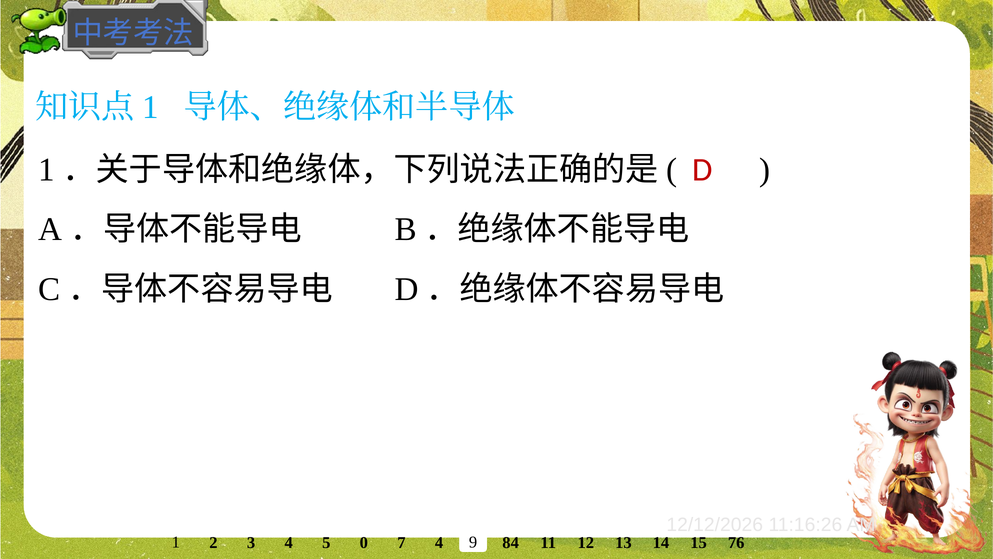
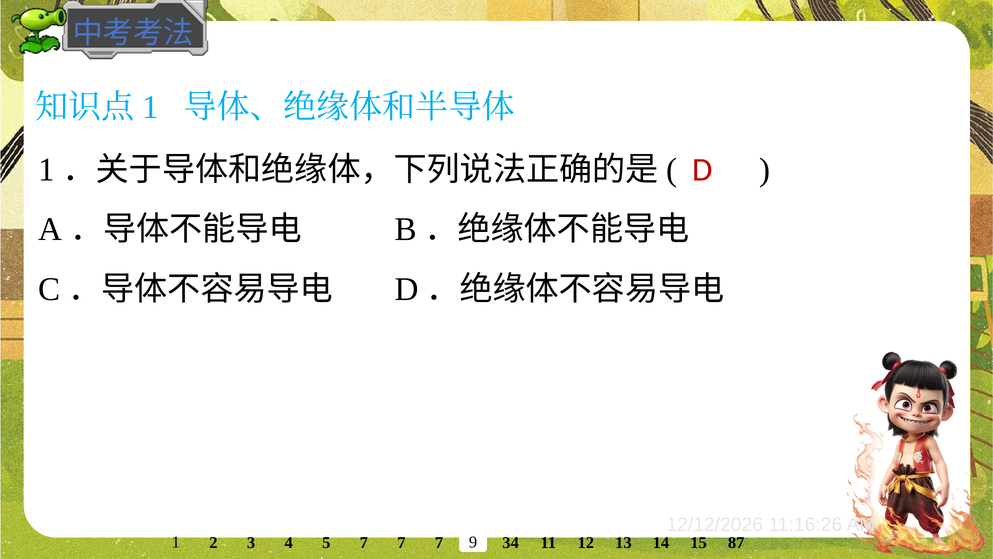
84: 84 -> 34
76: 76 -> 87
5 0: 0 -> 7
4 at (439, 542): 4 -> 7
